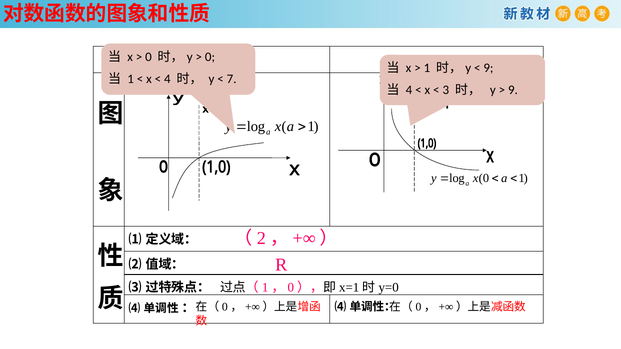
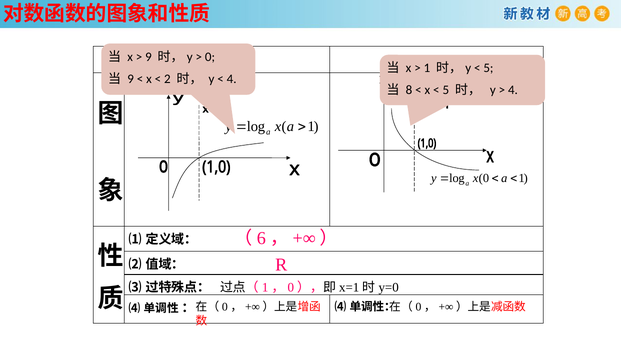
0 at (149, 57): 0 -> 9
9 at (488, 68): 9 -> 5
1 at (131, 79): 1 -> 9
4 at (167, 79): 4 -> 2
7 at (232, 79): 7 -> 4
4 at (409, 90): 4 -> 8
3 at (446, 90): 3 -> 5
9 at (513, 90): 9 -> 4
2: 2 -> 6
